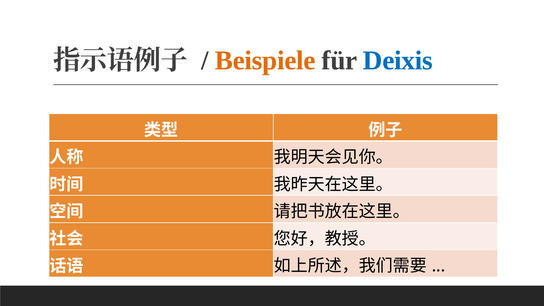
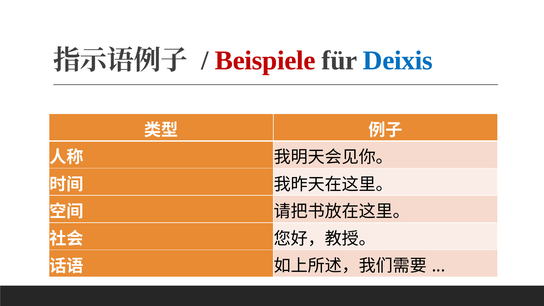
Beispiele colour: orange -> red
